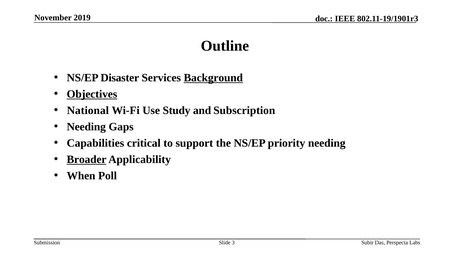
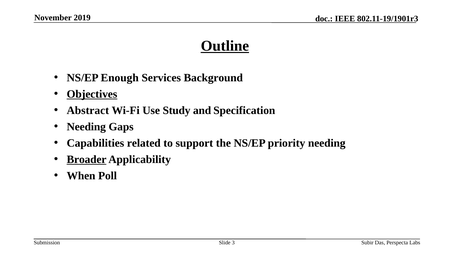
Outline underline: none -> present
Disaster: Disaster -> Enough
Background underline: present -> none
National: National -> Abstract
Subscription: Subscription -> Specification
critical: critical -> related
